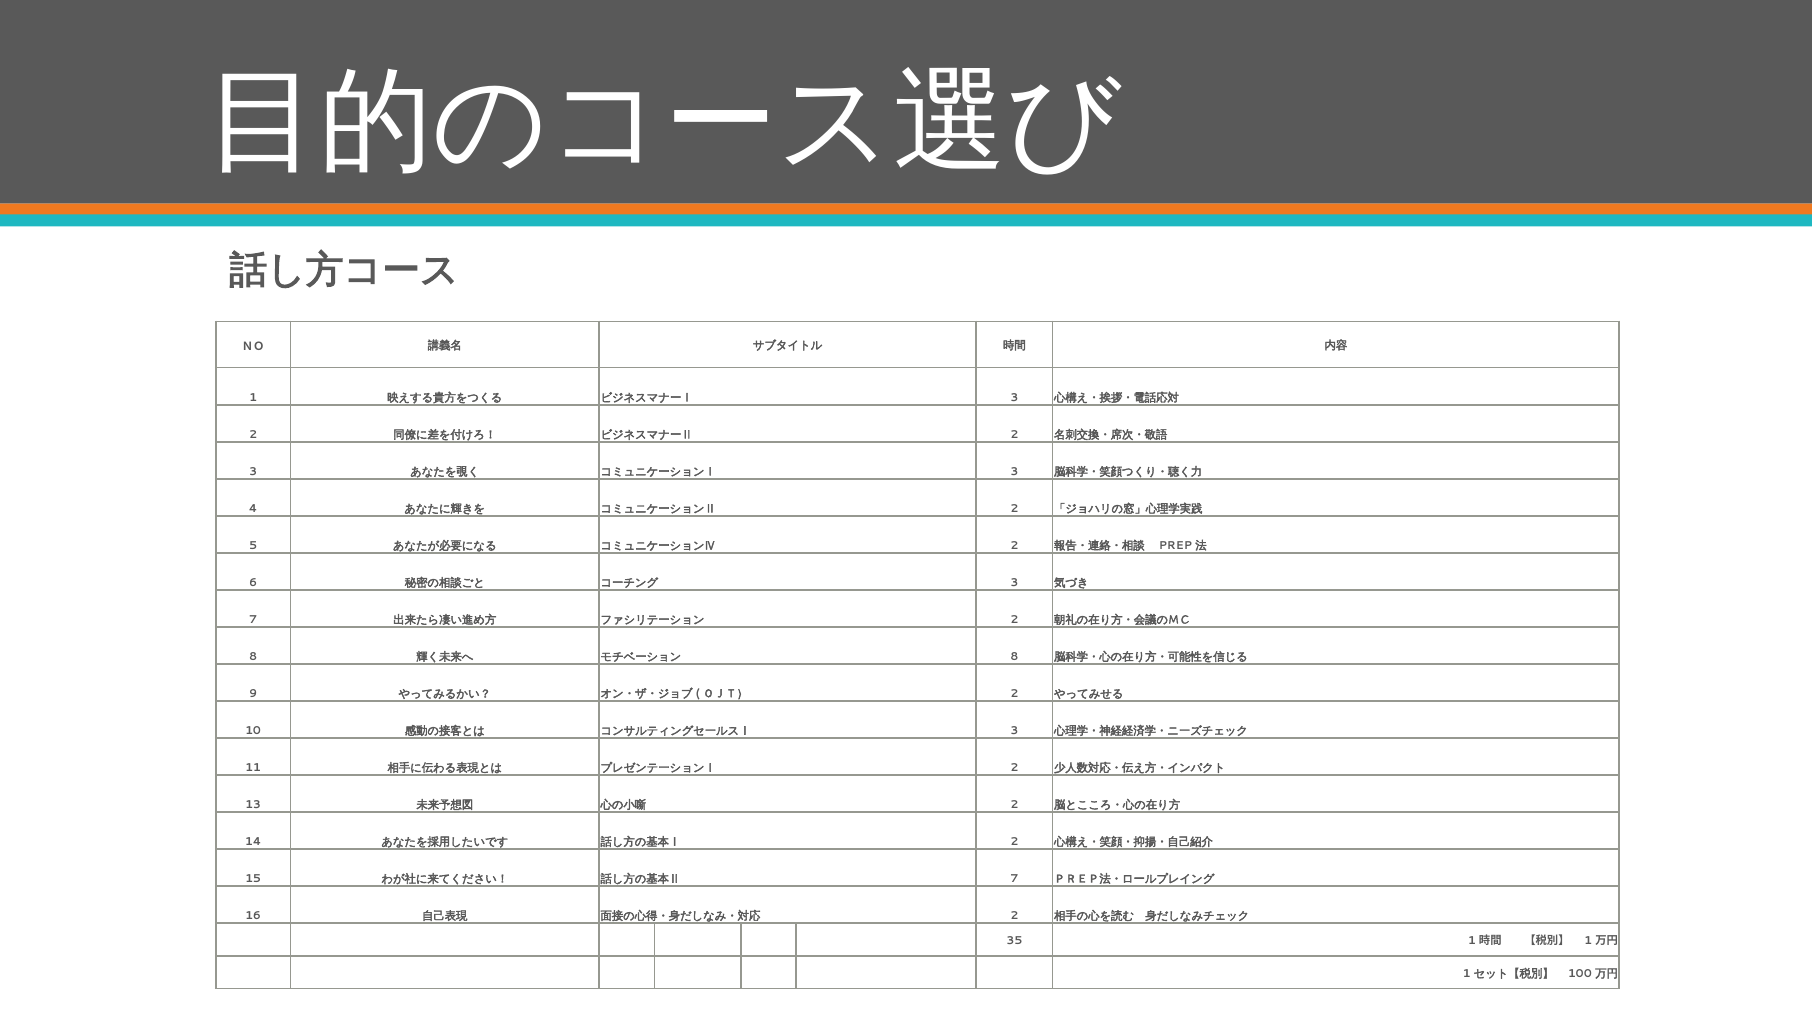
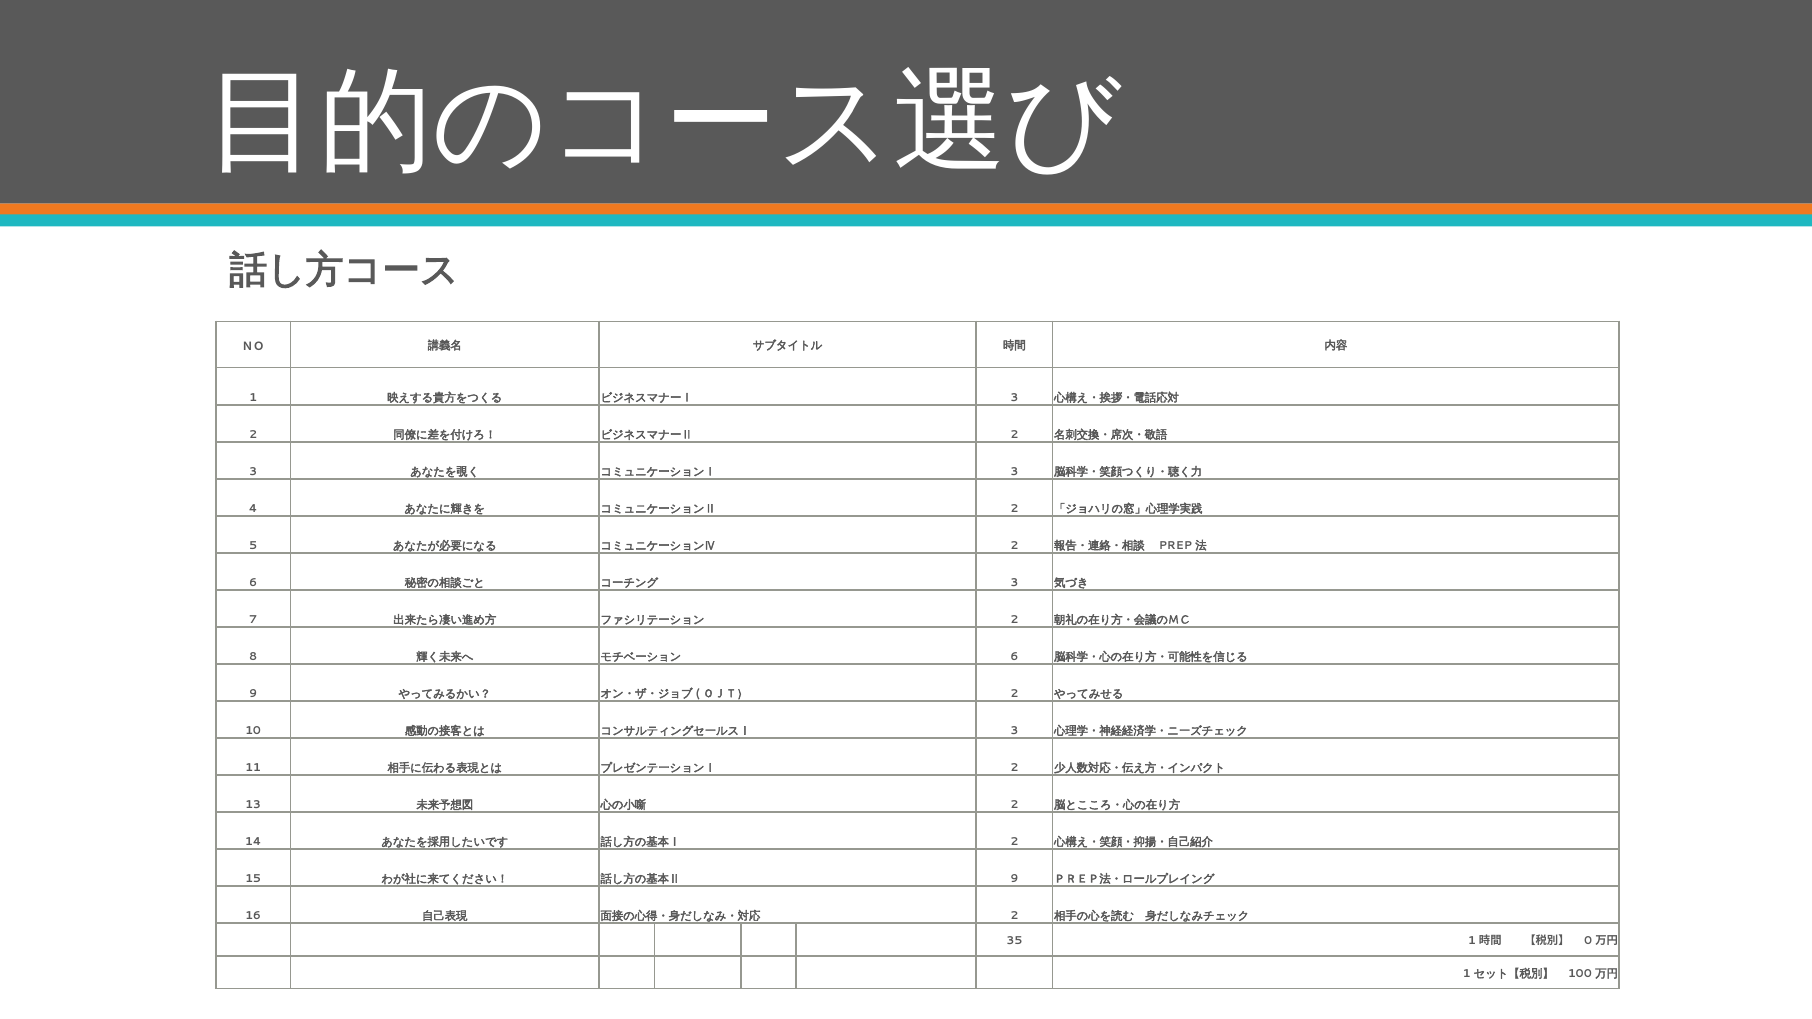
8 at (1015, 657): 8 -> 6
7 at (1015, 879): 7 -> 9
1 at (1588, 941): 1 -> 0
